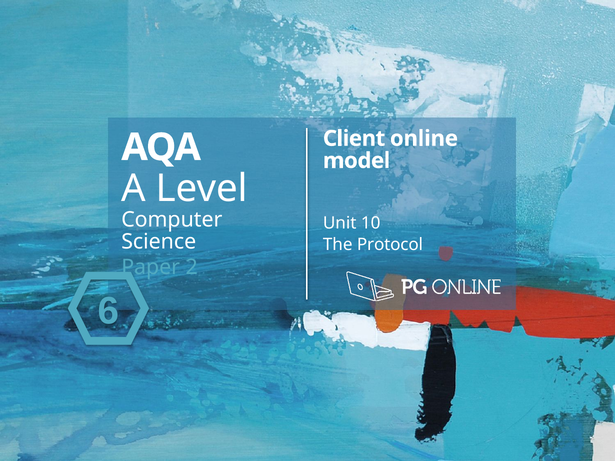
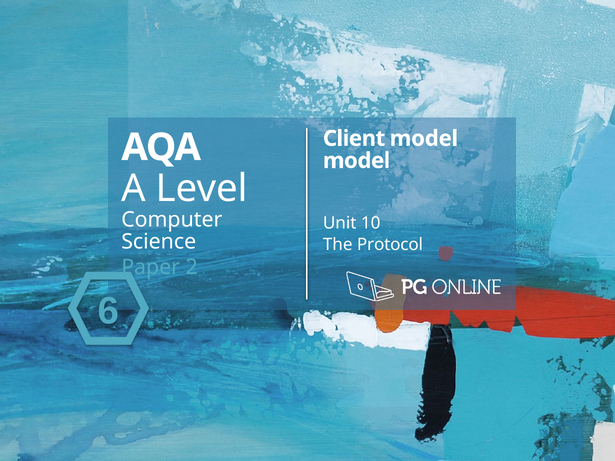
Client online: online -> model
